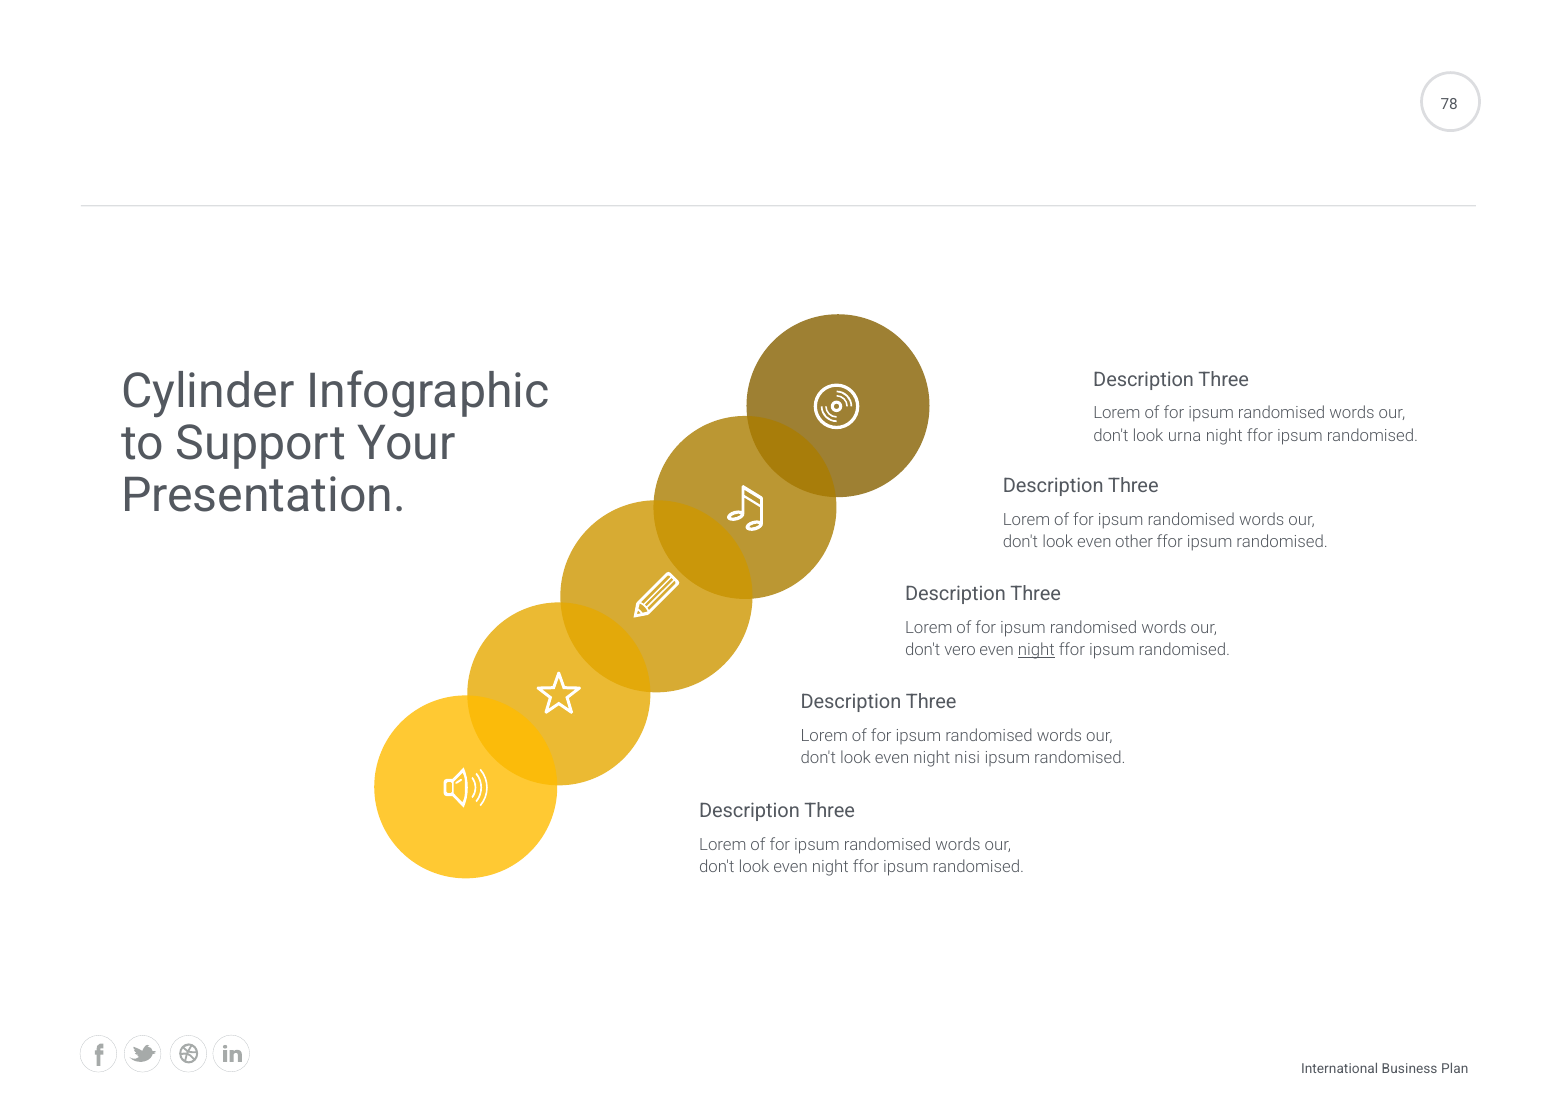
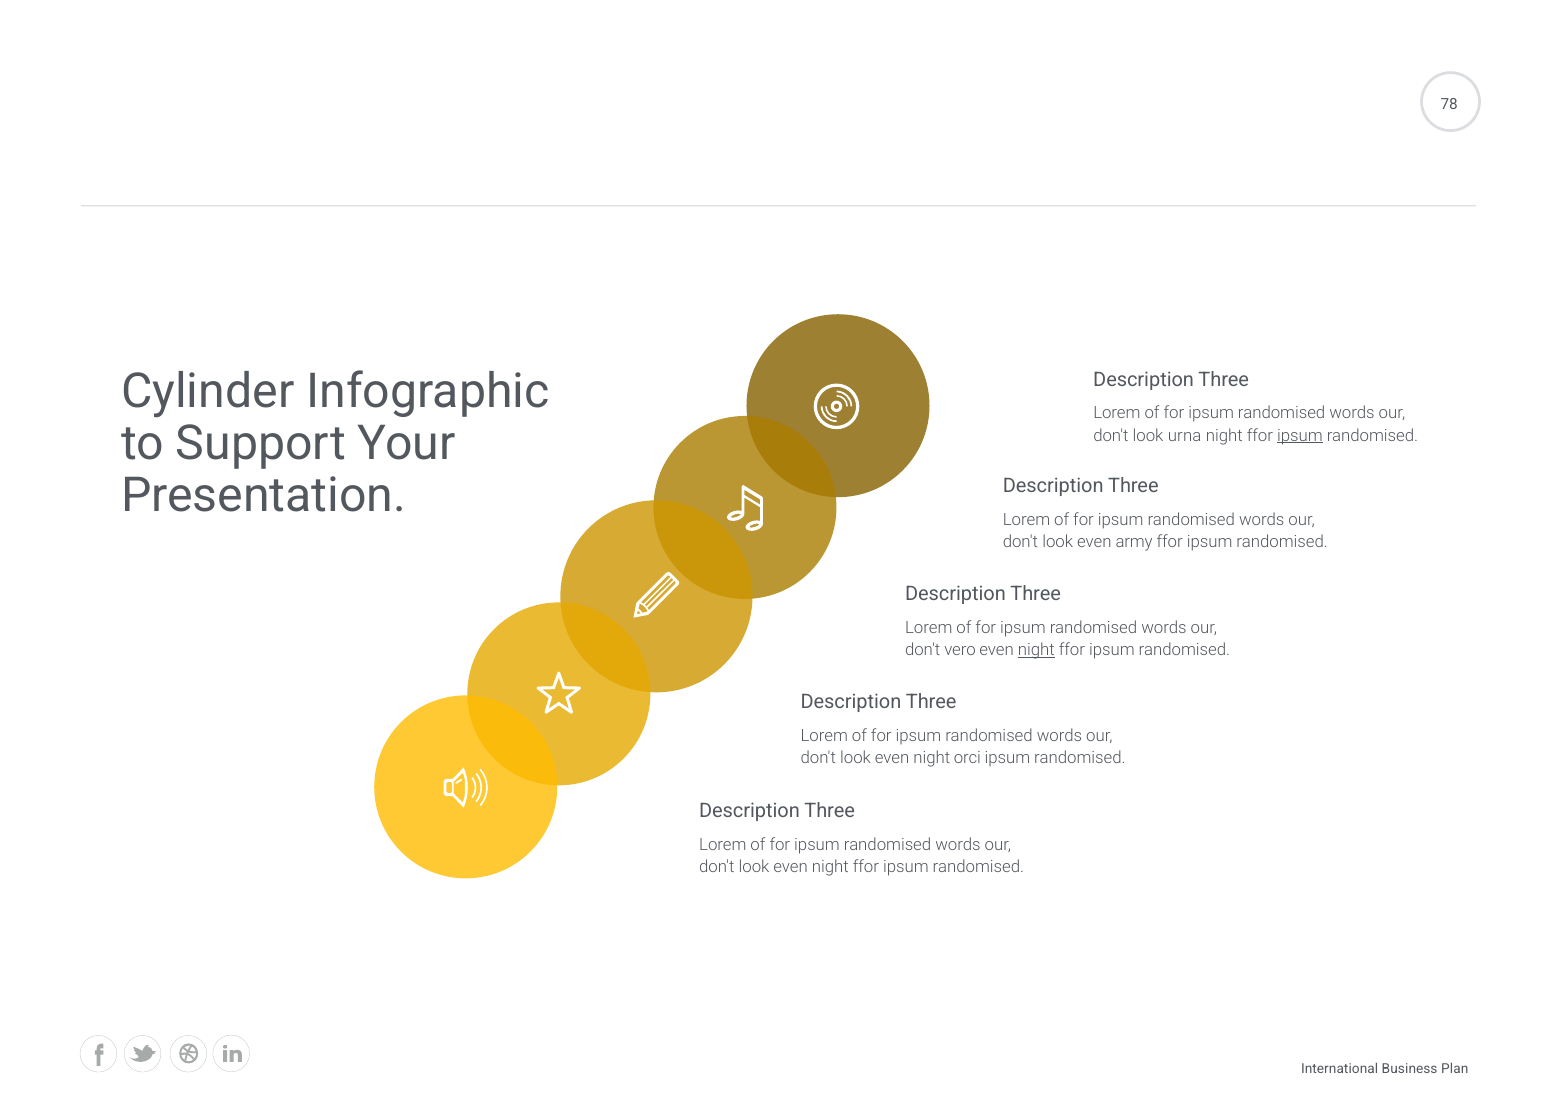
ipsum at (1300, 436) underline: none -> present
other: other -> army
nisi: nisi -> orci
